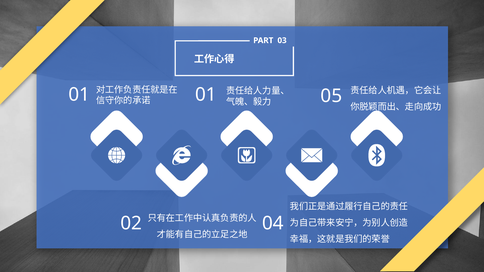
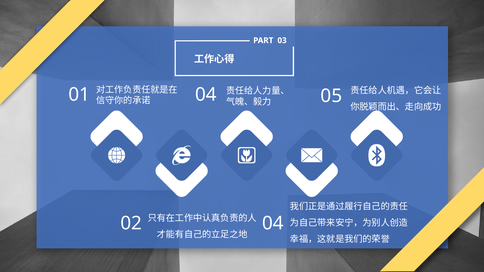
01 01: 01 -> 04
